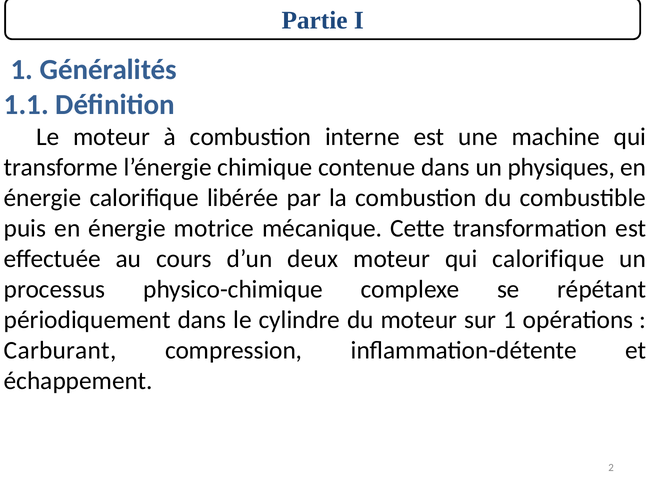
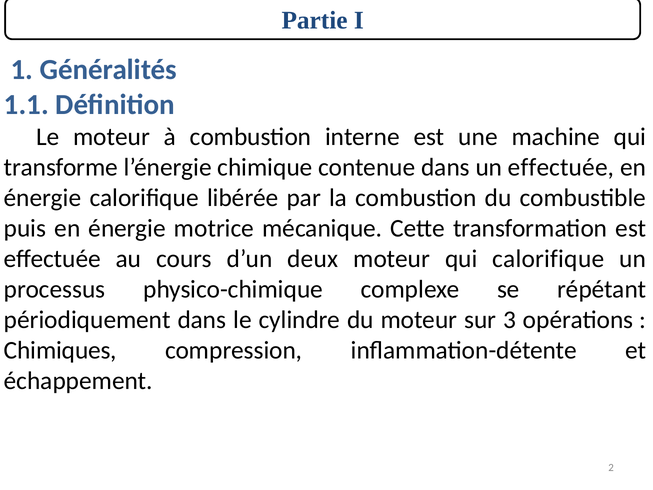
un physiques: physiques -> effectuée
sur 1: 1 -> 3
Carburant: Carburant -> Chimiques
